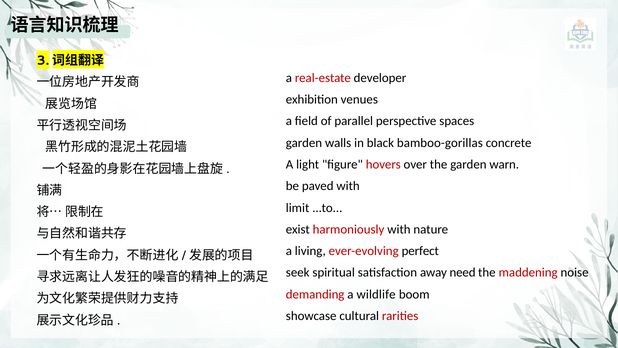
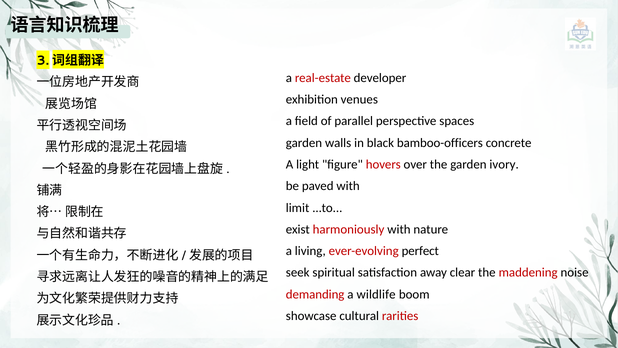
bamboo-gorillas: bamboo-gorillas -> bamboo-officers
warn: warn -> ivory
need: need -> clear
